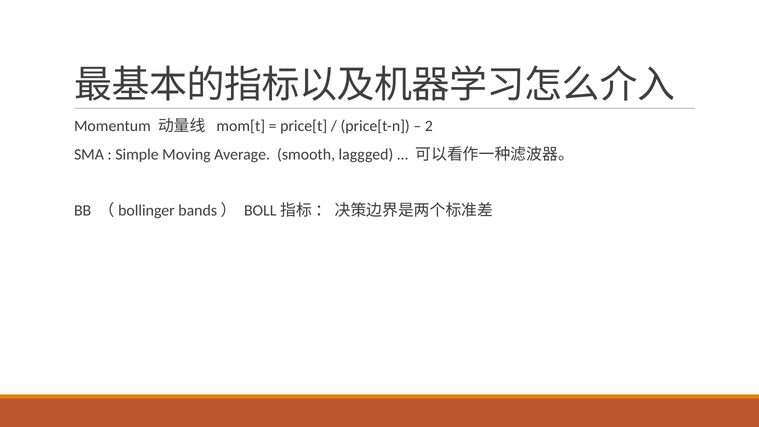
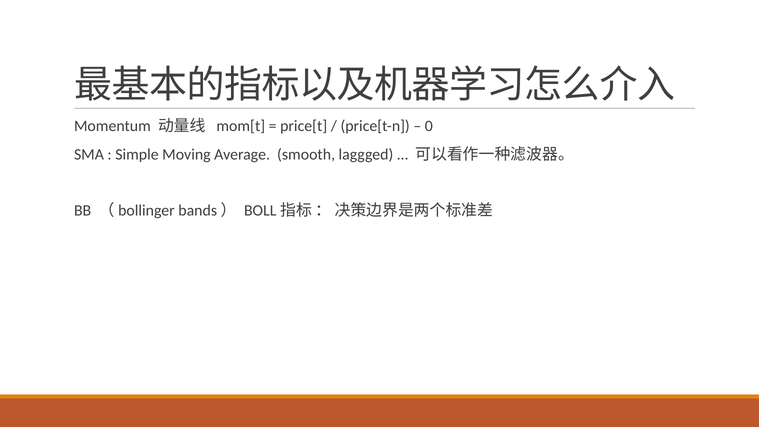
2: 2 -> 0
